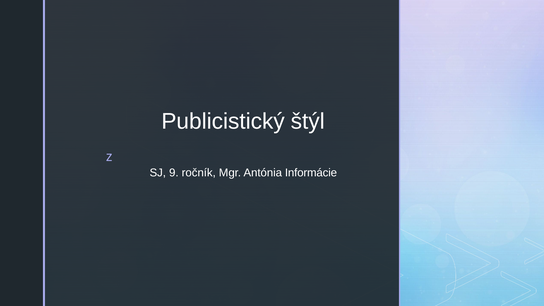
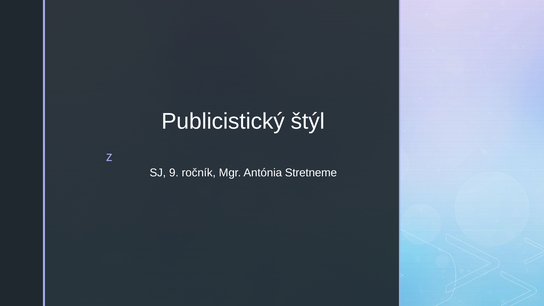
Informácie: Informácie -> Stretneme
